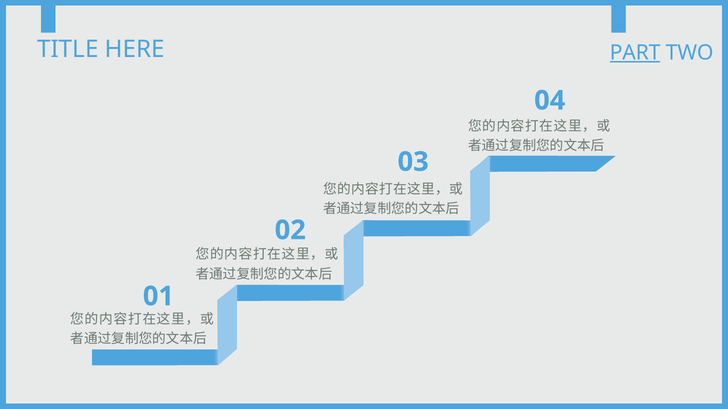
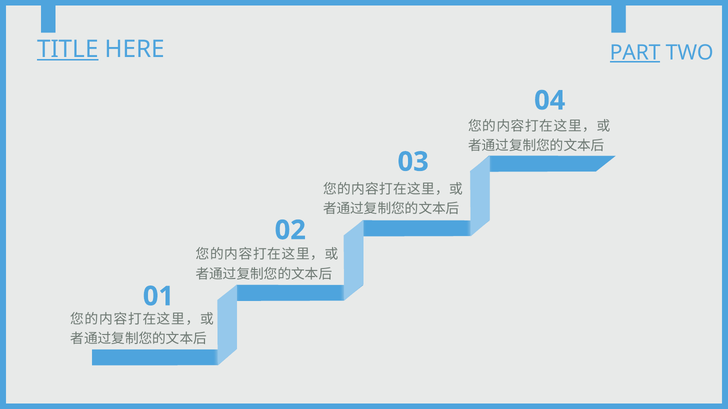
TITLE underline: none -> present
